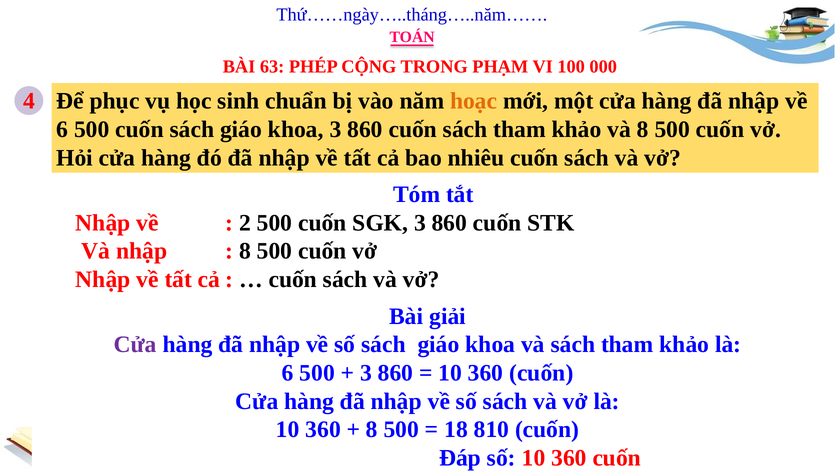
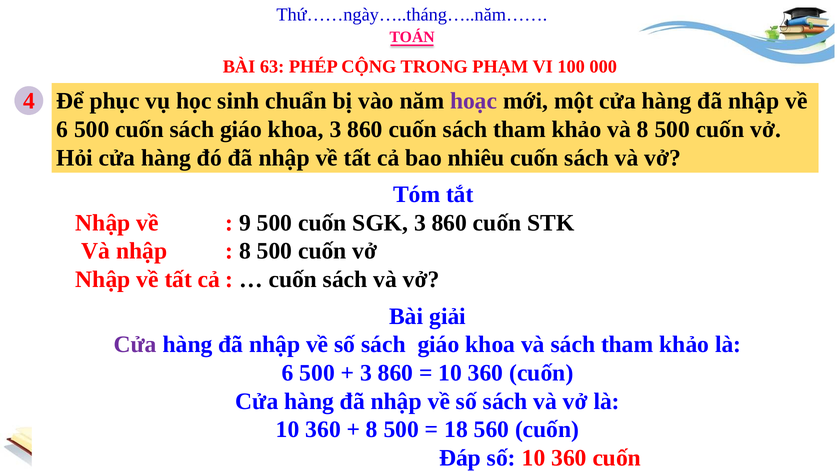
hoạc colour: orange -> purple
2: 2 -> 9
810: 810 -> 560
